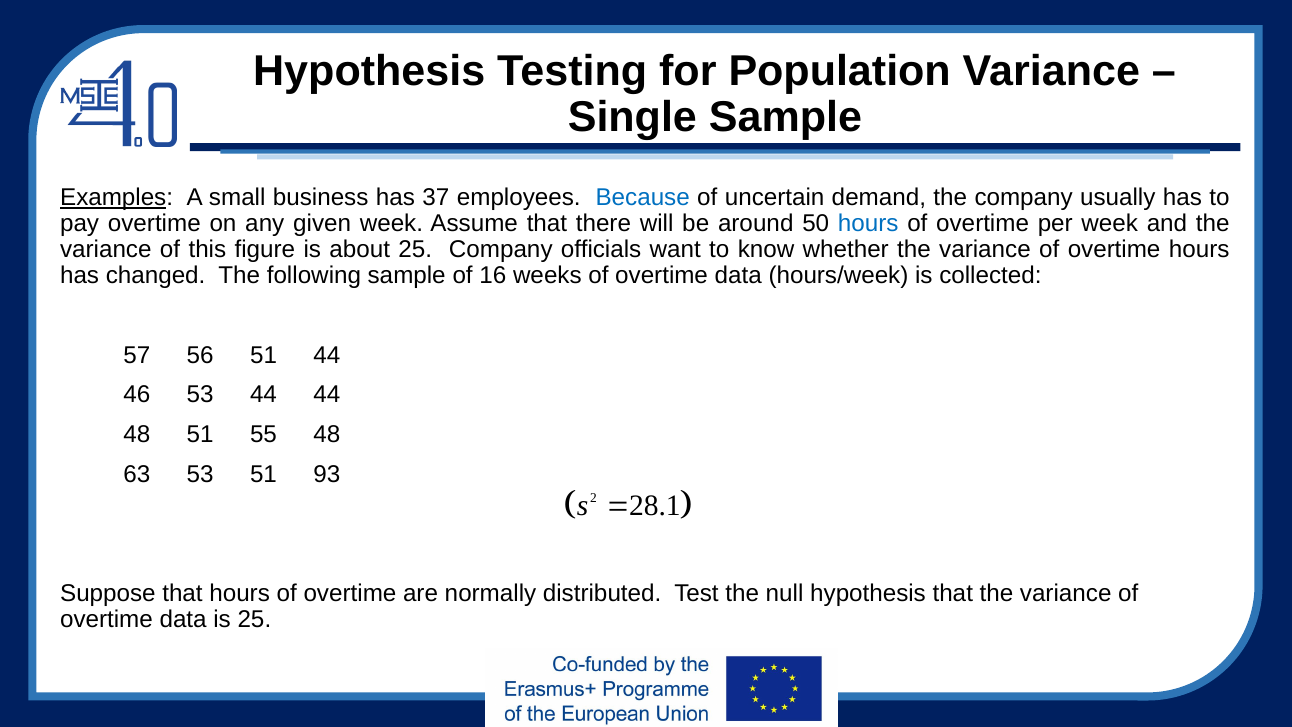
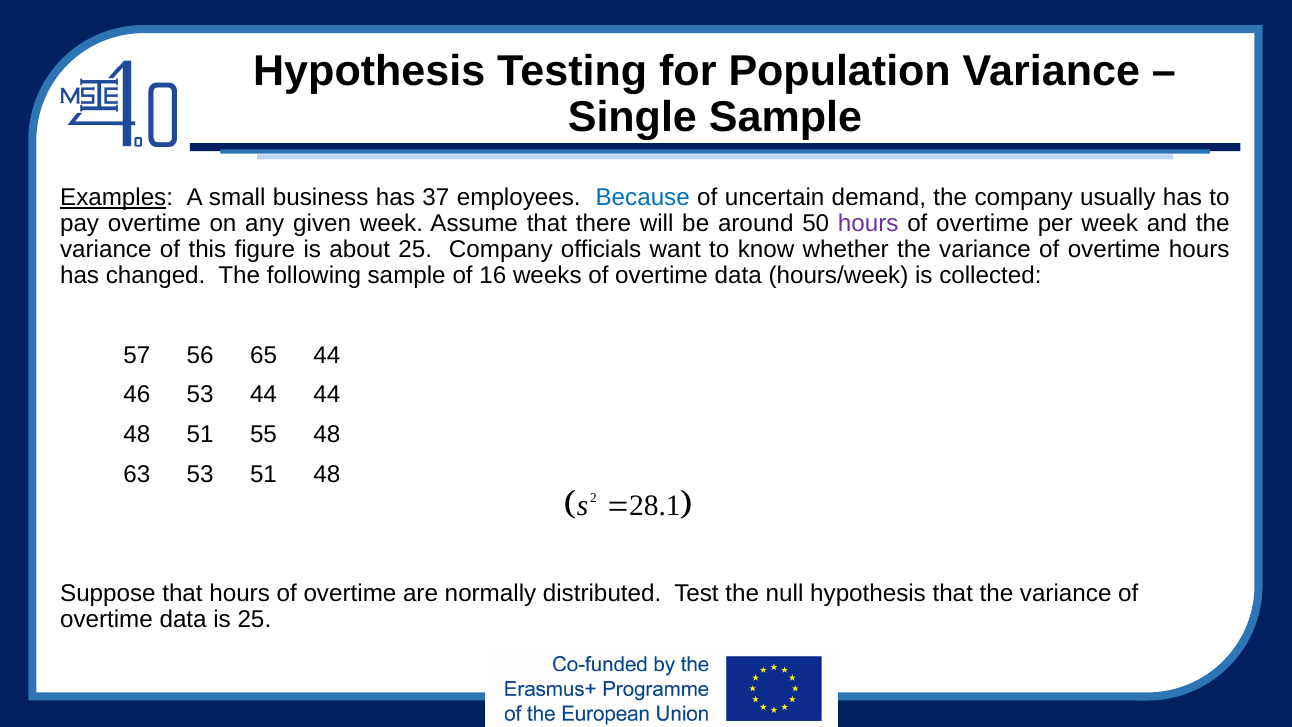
hours at (868, 223) colour: blue -> purple
56 51: 51 -> 65
51 93: 93 -> 48
